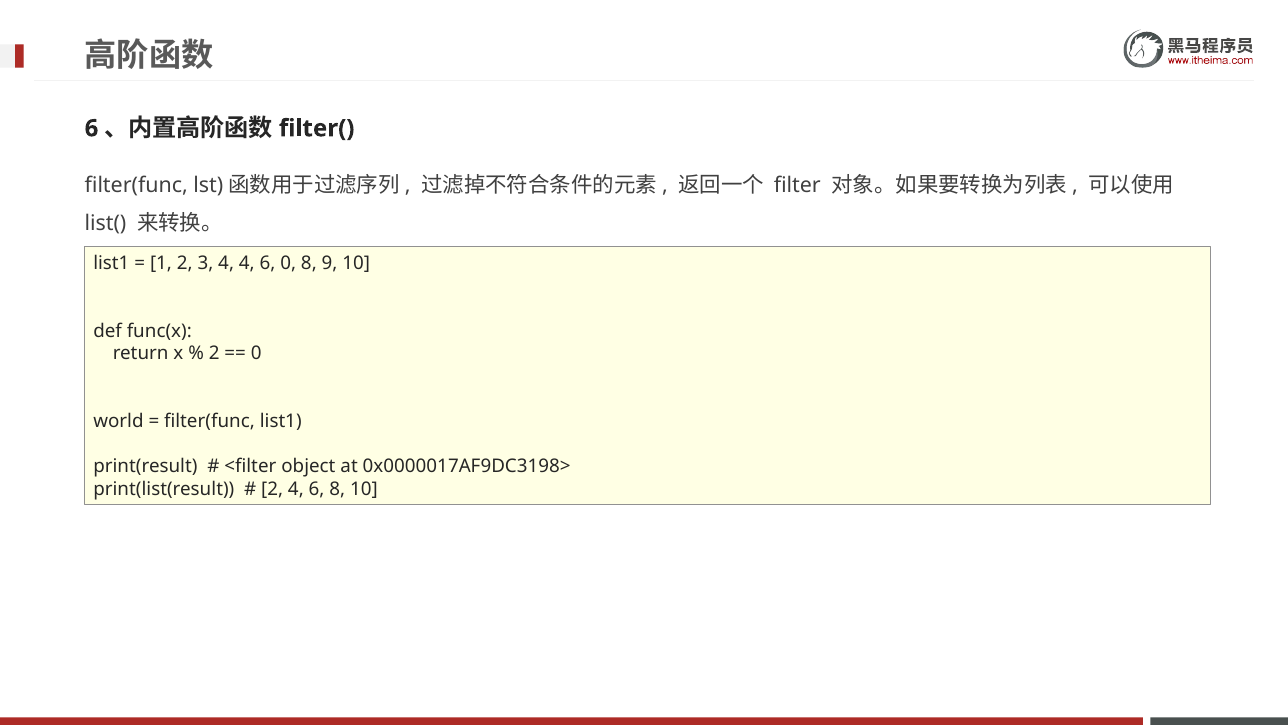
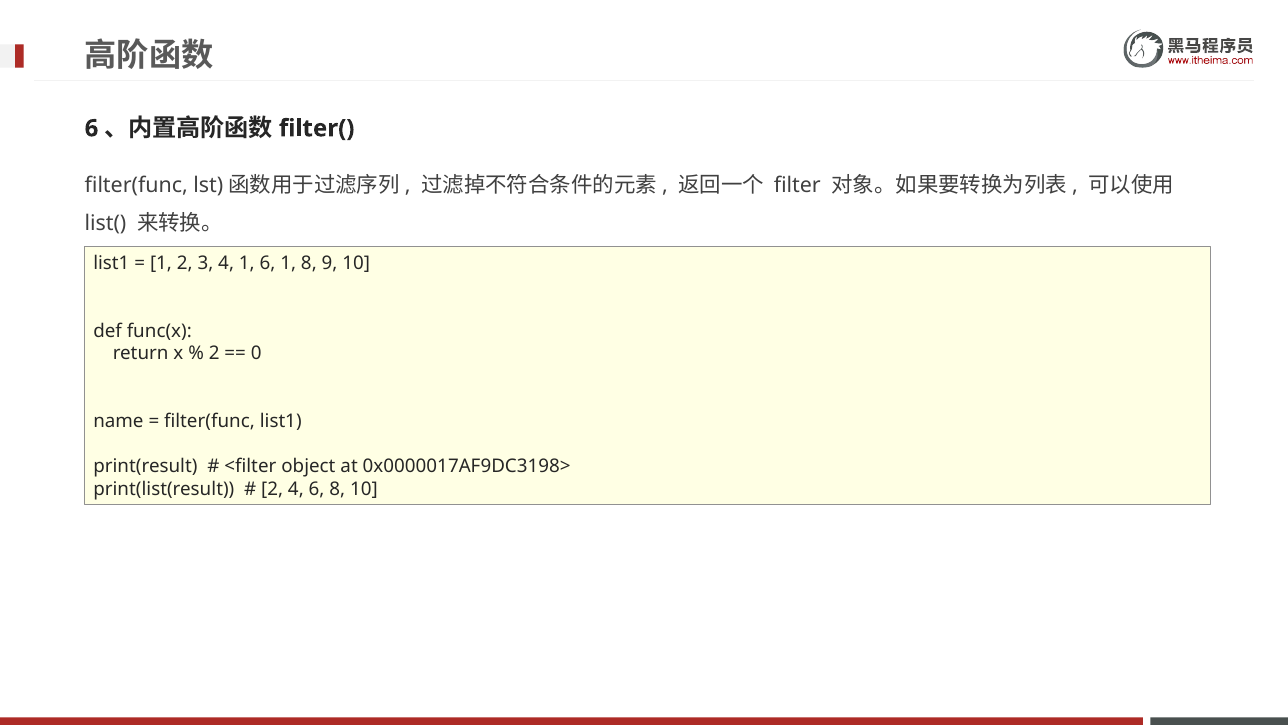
4 4: 4 -> 1
6 0: 0 -> 1
world: world -> name
